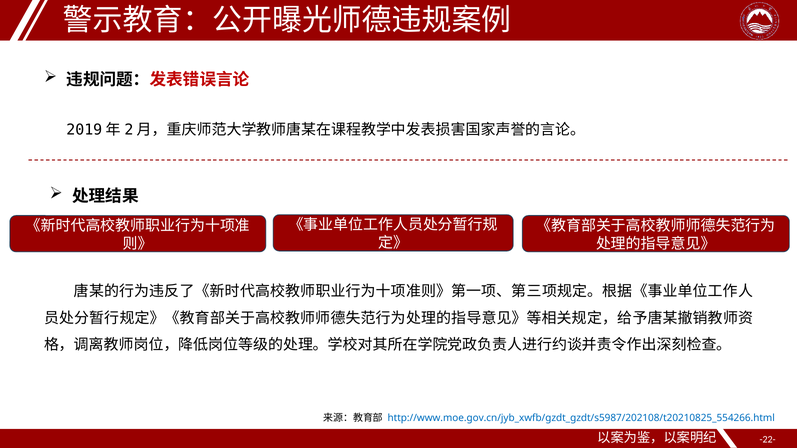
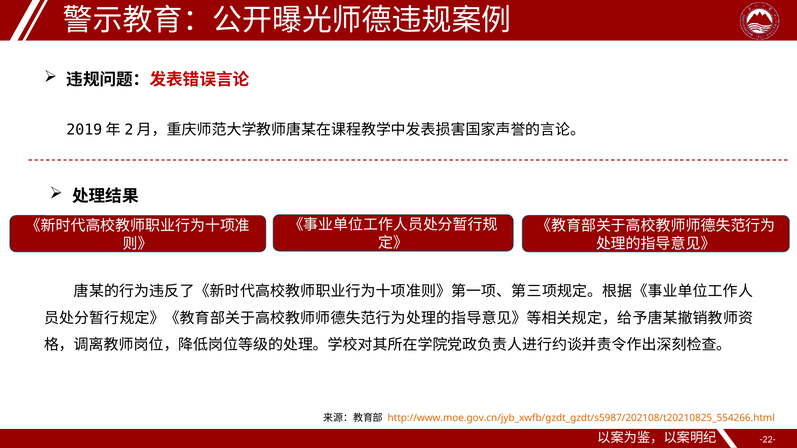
http://www.moe.gov.cn/jyb_xwfb/gzdt_gzdt/s5987/202108/t20210825_554266.html colour: blue -> orange
